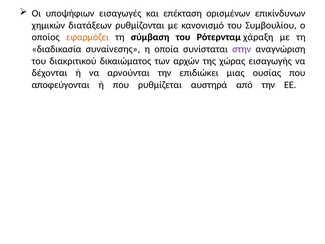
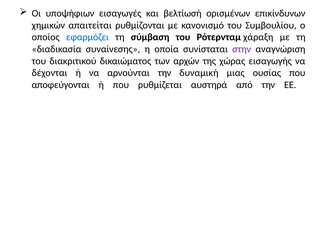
επέκταση: επέκταση -> βελτίωσή
διατάξεων: διατάξεων -> απαιτείται
εφαρμόζει colour: orange -> blue
επιδιώκει: επιδιώκει -> δυναμική
